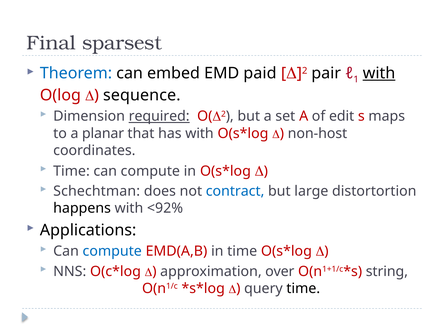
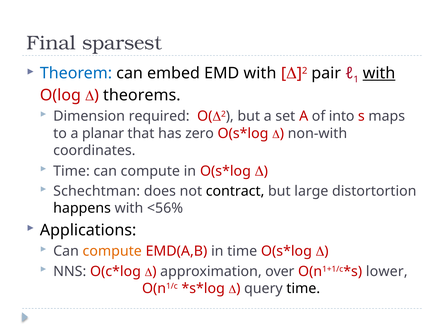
EMD paid: paid -> with
sequence: sequence -> theorems
required underline: present -> none
edit: edit -> into
has with: with -> zero
non-host: non-host -> non-with
contract colour: blue -> black
<92%: <92% -> <56%
compute at (112, 251) colour: blue -> orange
string: string -> lower
